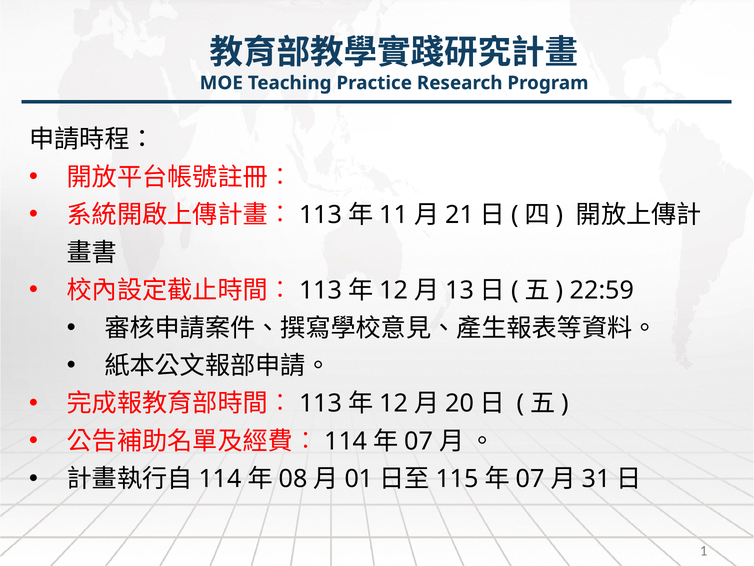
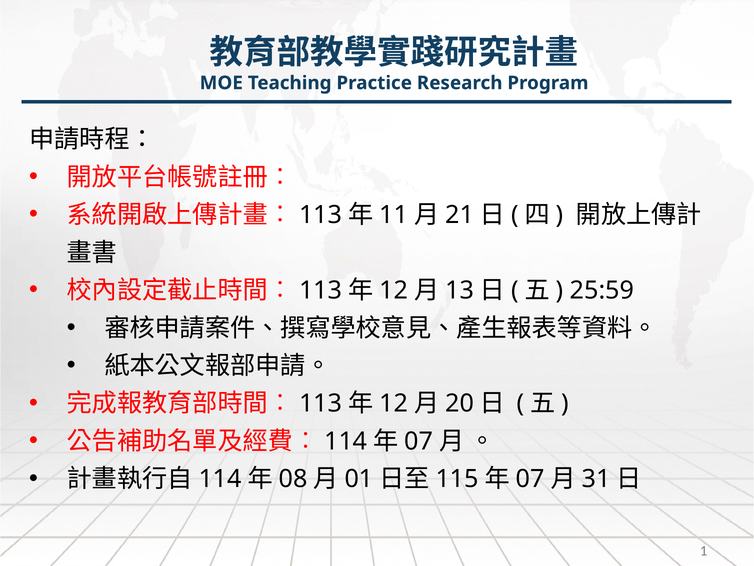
22:59: 22:59 -> 25:59
